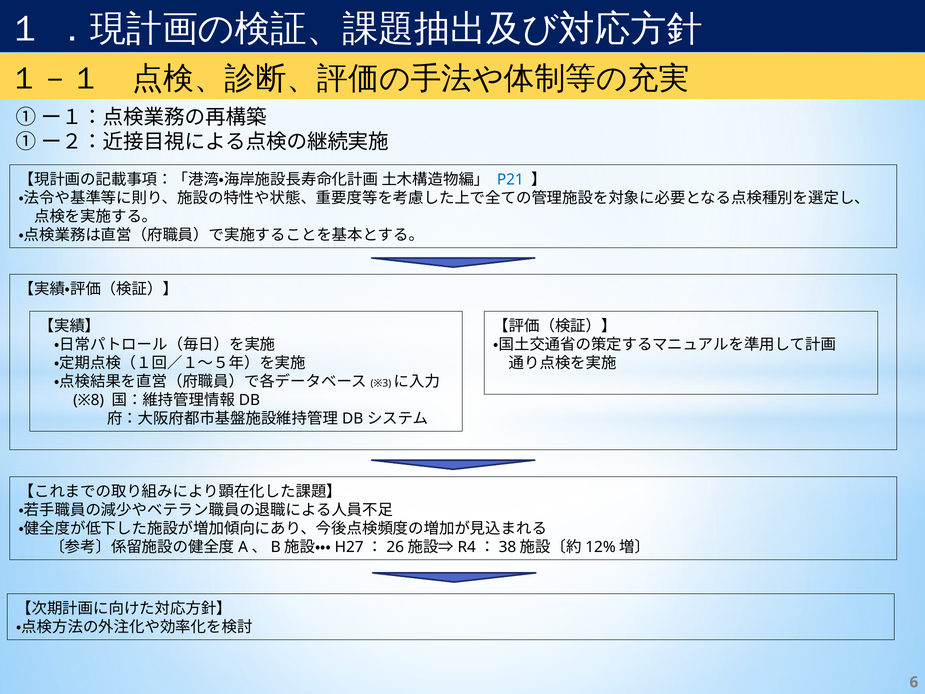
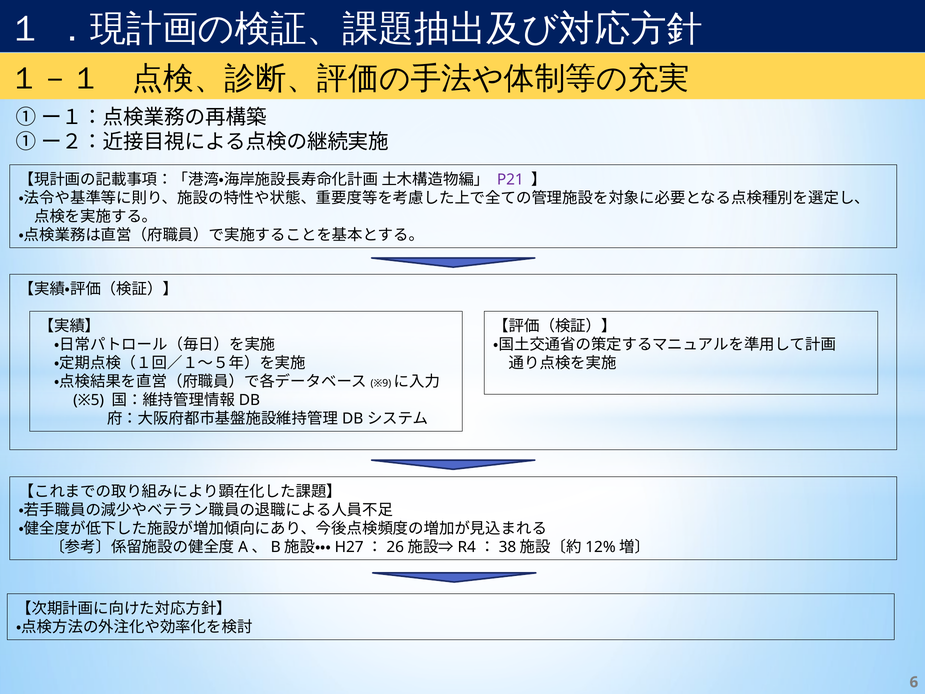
P21 colour: blue -> purple
※3: ※3 -> ※9
※8: ※8 -> ※5
